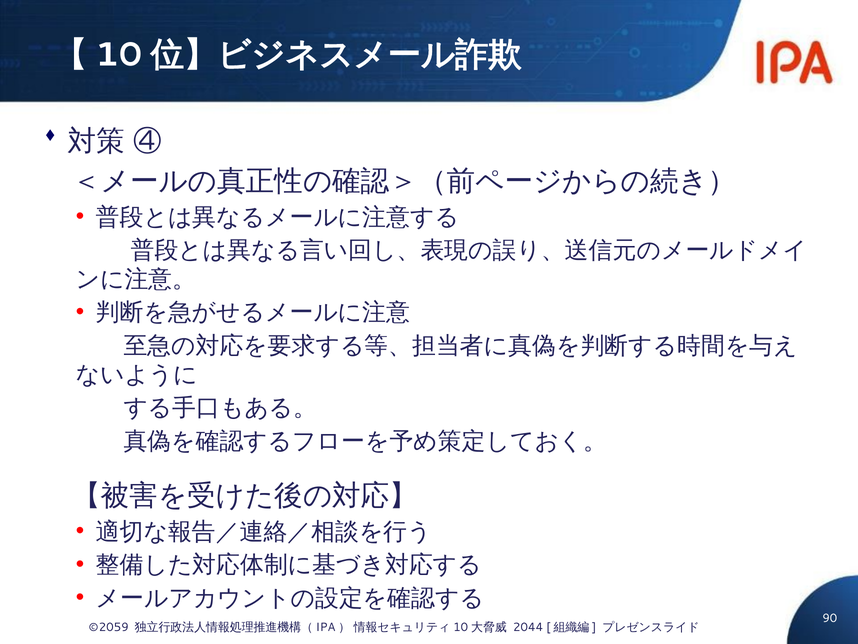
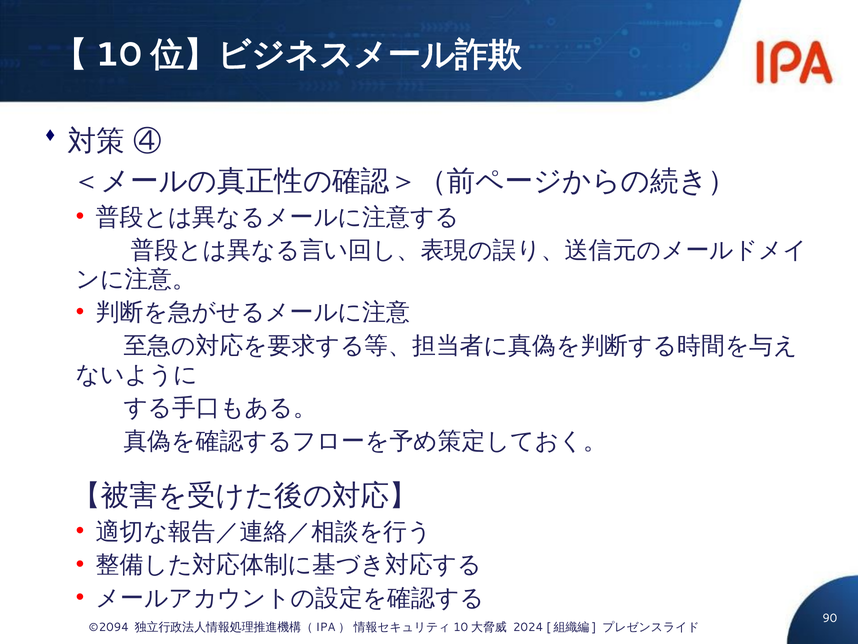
©2059: ©2059 -> ©2094
2044: 2044 -> 2024
